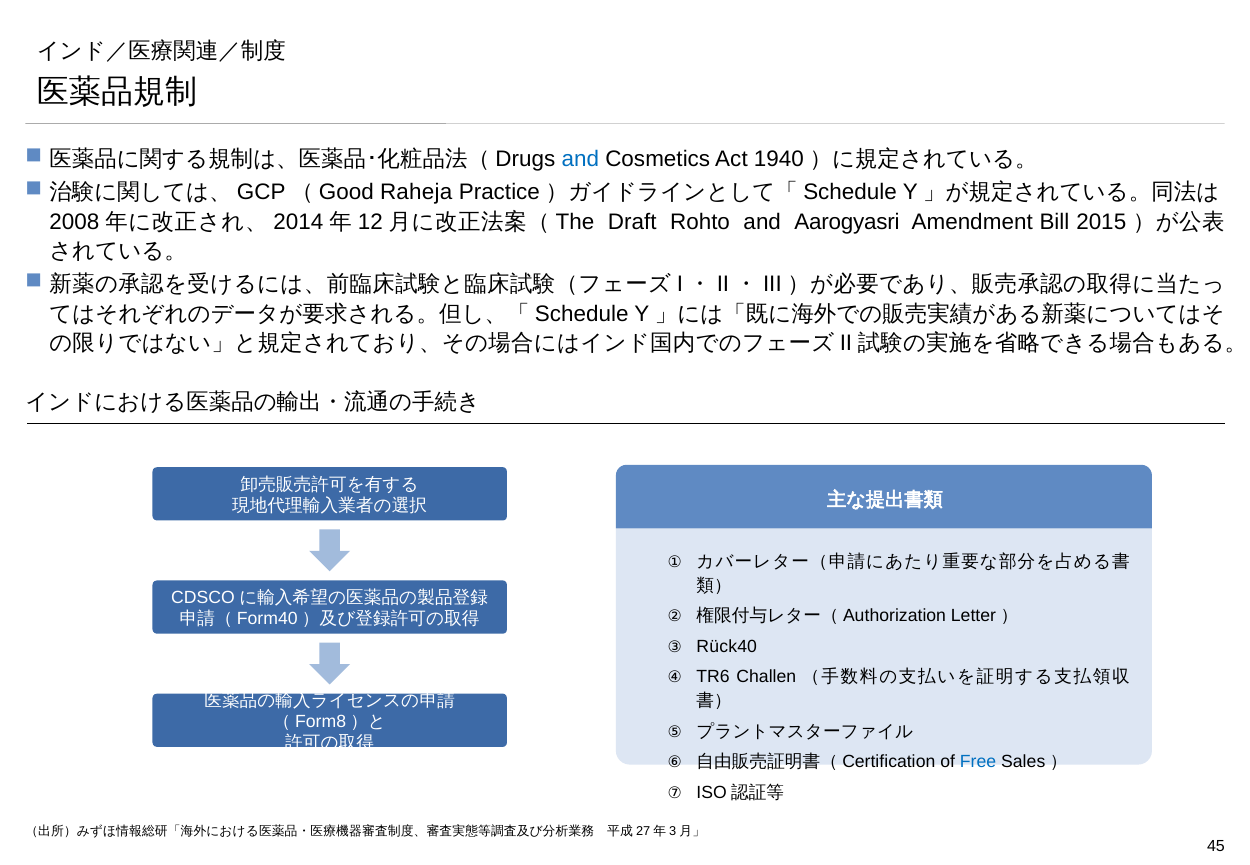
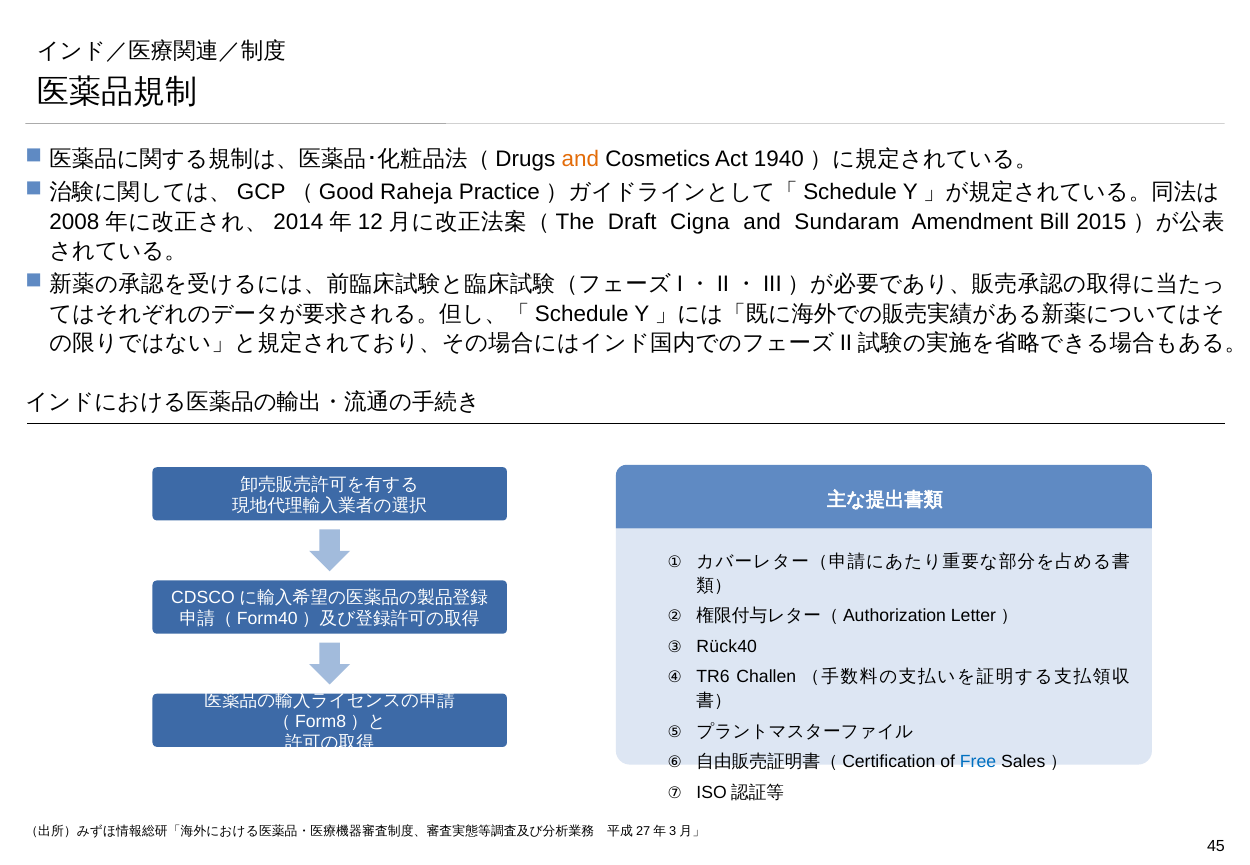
and at (580, 160) colour: blue -> orange
Rohto: Rohto -> Cigna
Aarogyasri: Aarogyasri -> Sundaram
